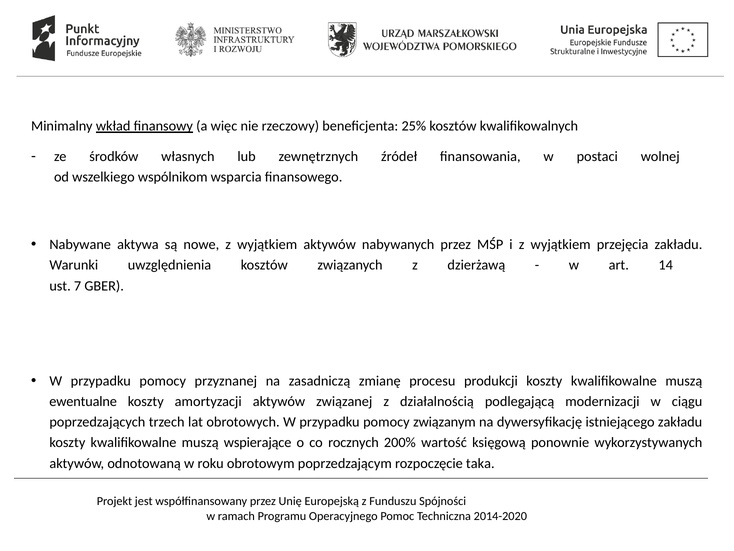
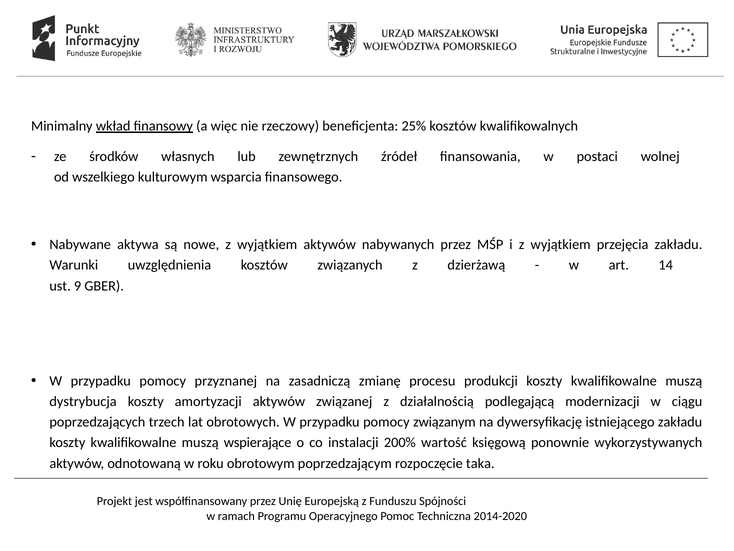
wspólnikom: wspólnikom -> kulturowym
7: 7 -> 9
ewentualne: ewentualne -> dystrybucja
rocznych: rocznych -> instalacji
